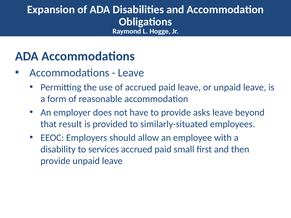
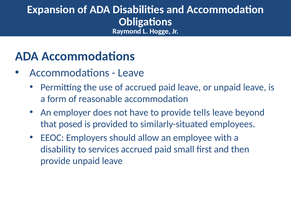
asks: asks -> tells
result: result -> posed
